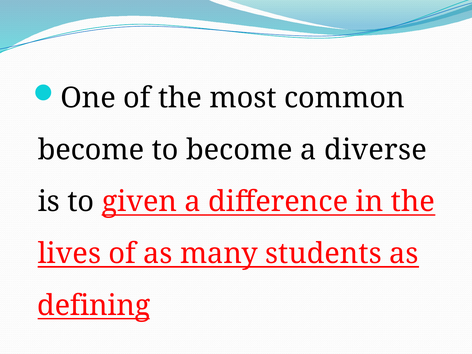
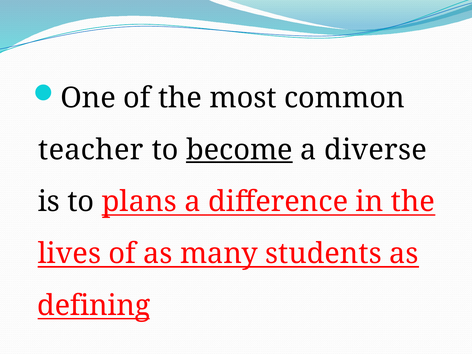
become at (91, 150): become -> teacher
become at (239, 150) underline: none -> present
given: given -> plans
